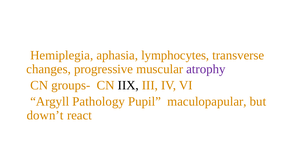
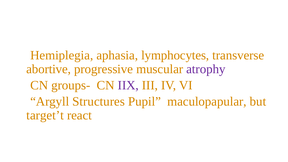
changes: changes -> abortive
IIX colour: black -> purple
Pathology: Pathology -> Structures
down’t: down’t -> target’t
